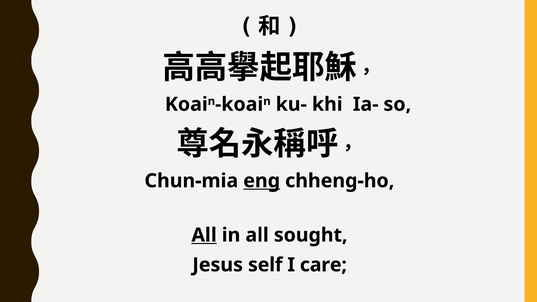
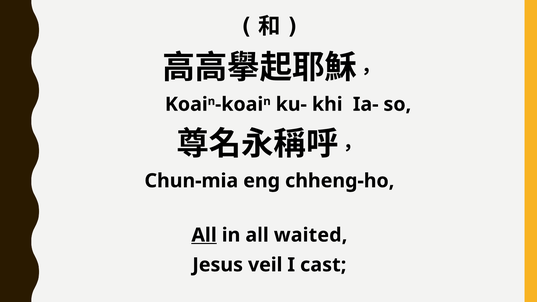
eng underline: present -> none
sought: sought -> waited
self: self -> veil
care: care -> cast
